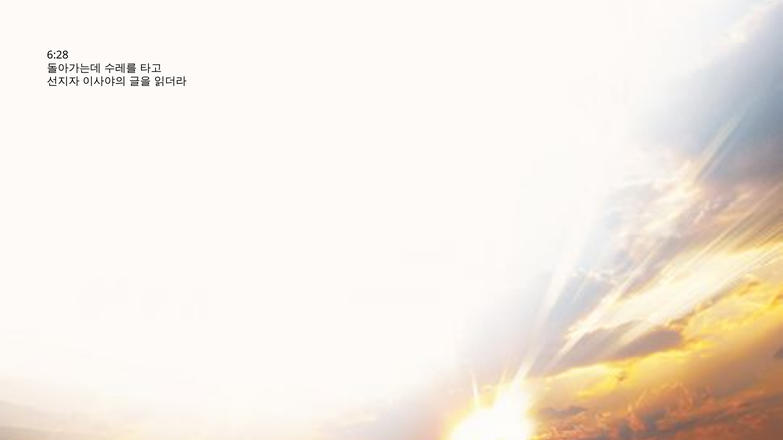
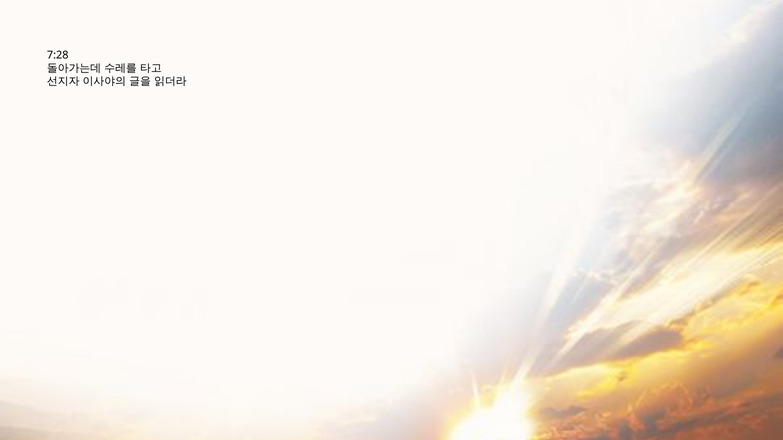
6:28: 6:28 -> 7:28
